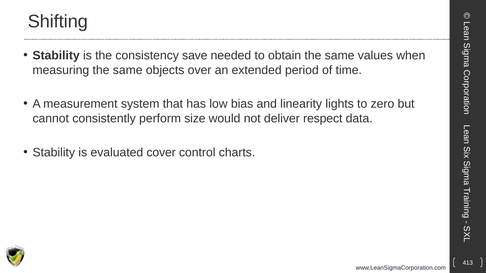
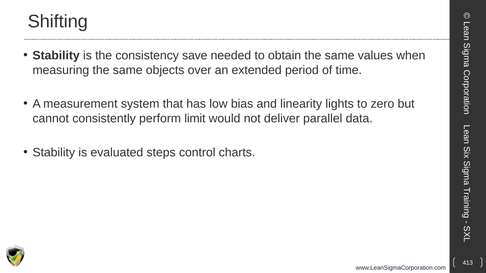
size: size -> limit
respect: respect -> parallel
cover: cover -> steps
